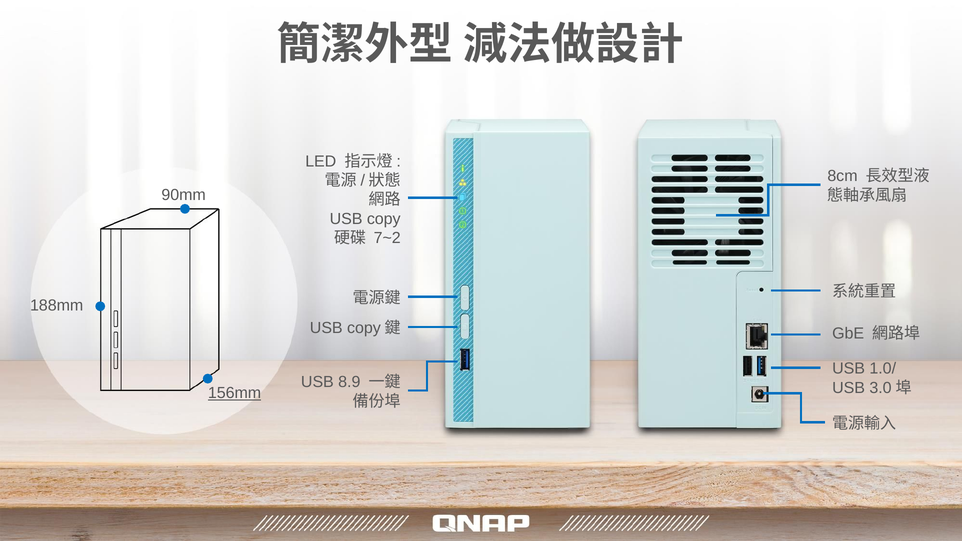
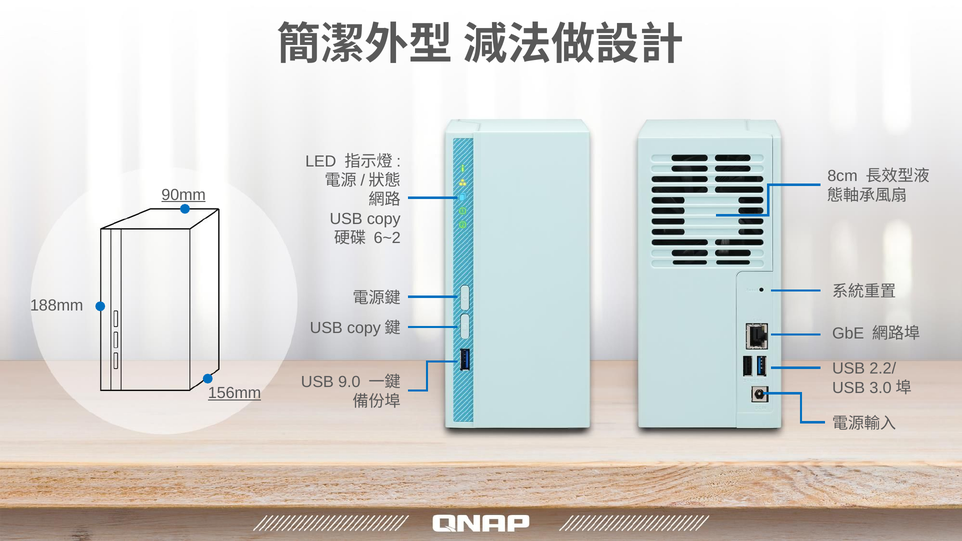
90mm underline: none -> present
7~2: 7~2 -> 6~2
1.0/: 1.0/ -> 2.2/
8.9: 8.9 -> 9.0
